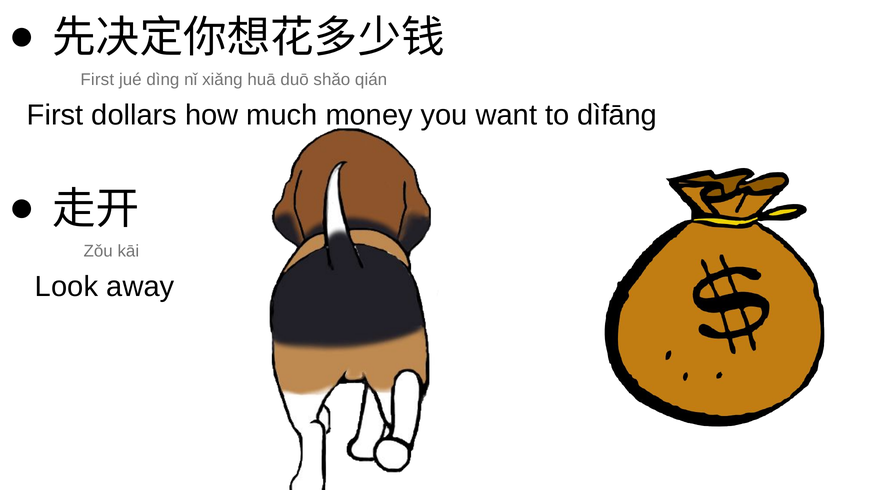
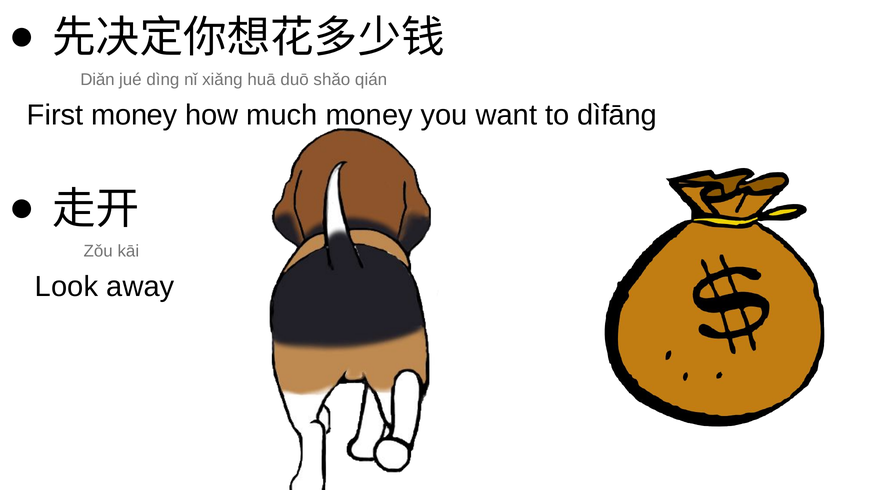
First at (97, 80): First -> Diǎn
First dollars: dollars -> money
